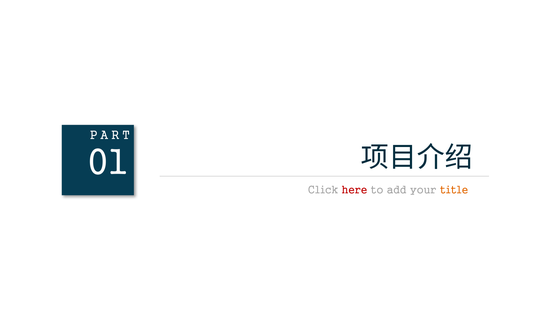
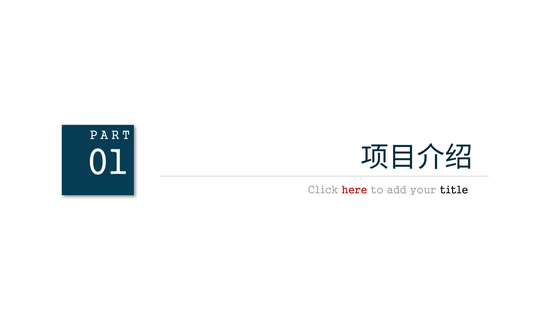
title colour: orange -> black
